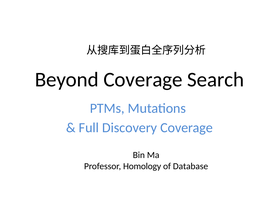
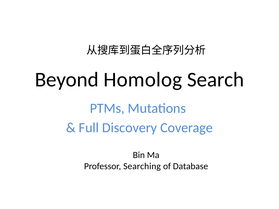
Beyond Coverage: Coverage -> Homolog
Homology: Homology -> Searching
